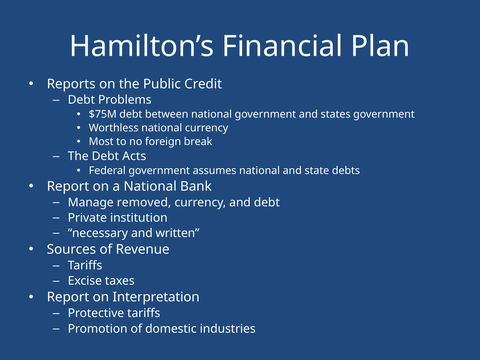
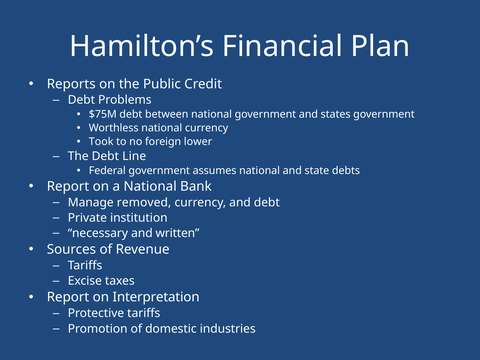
Most: Most -> Took
break: break -> lower
Acts: Acts -> Line
